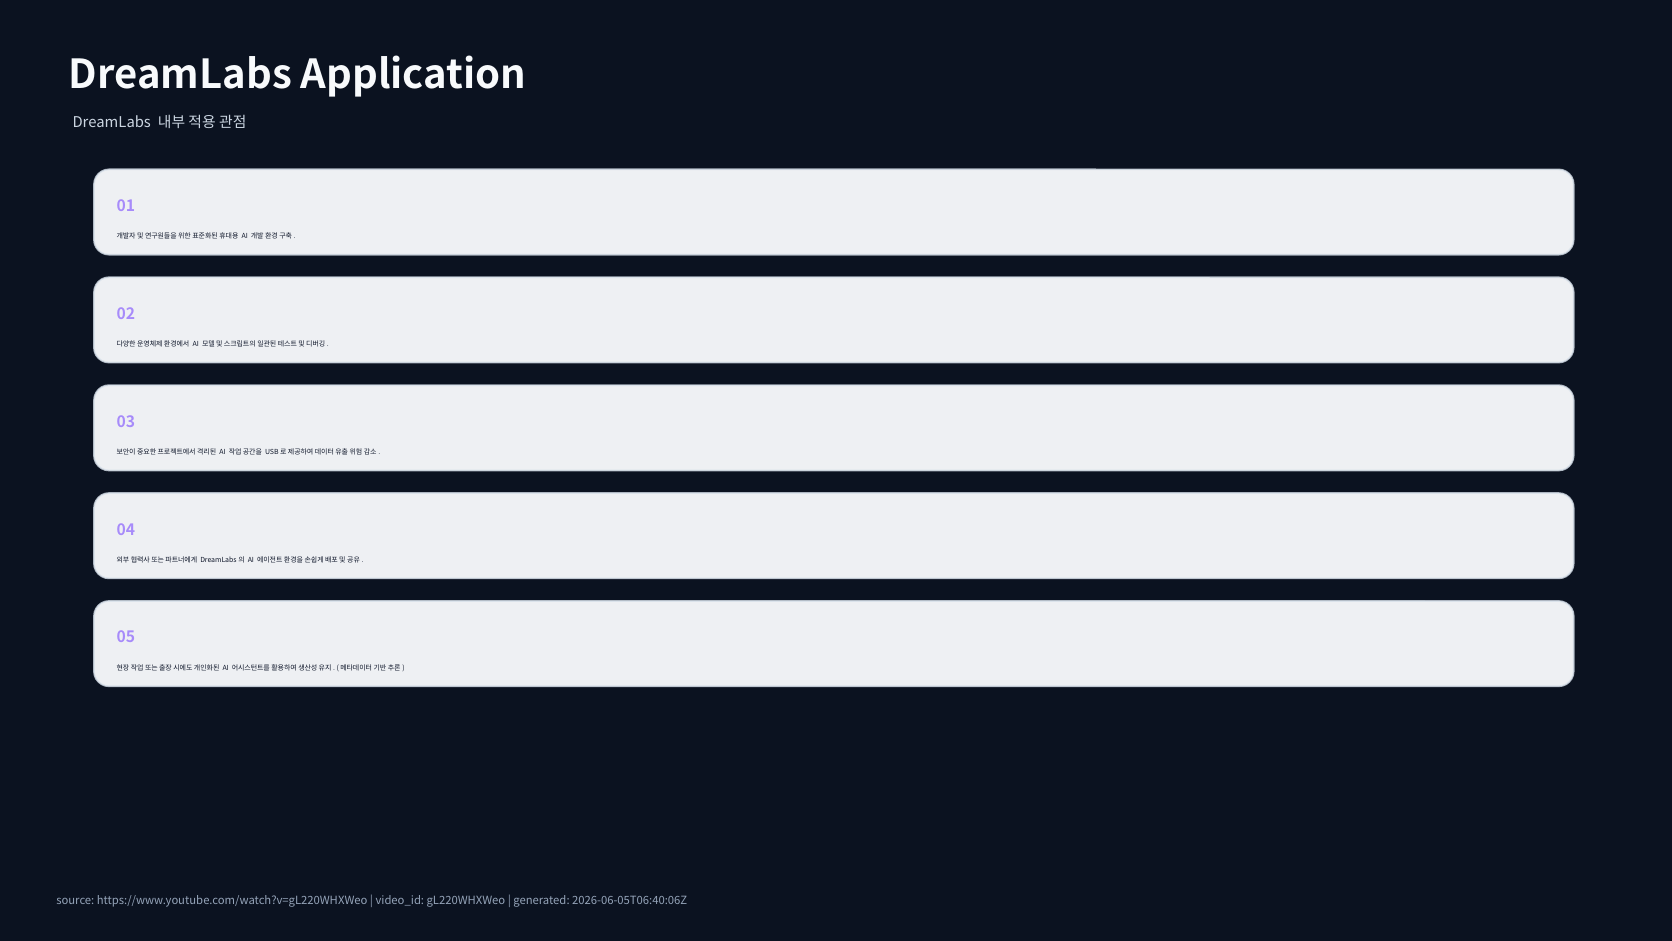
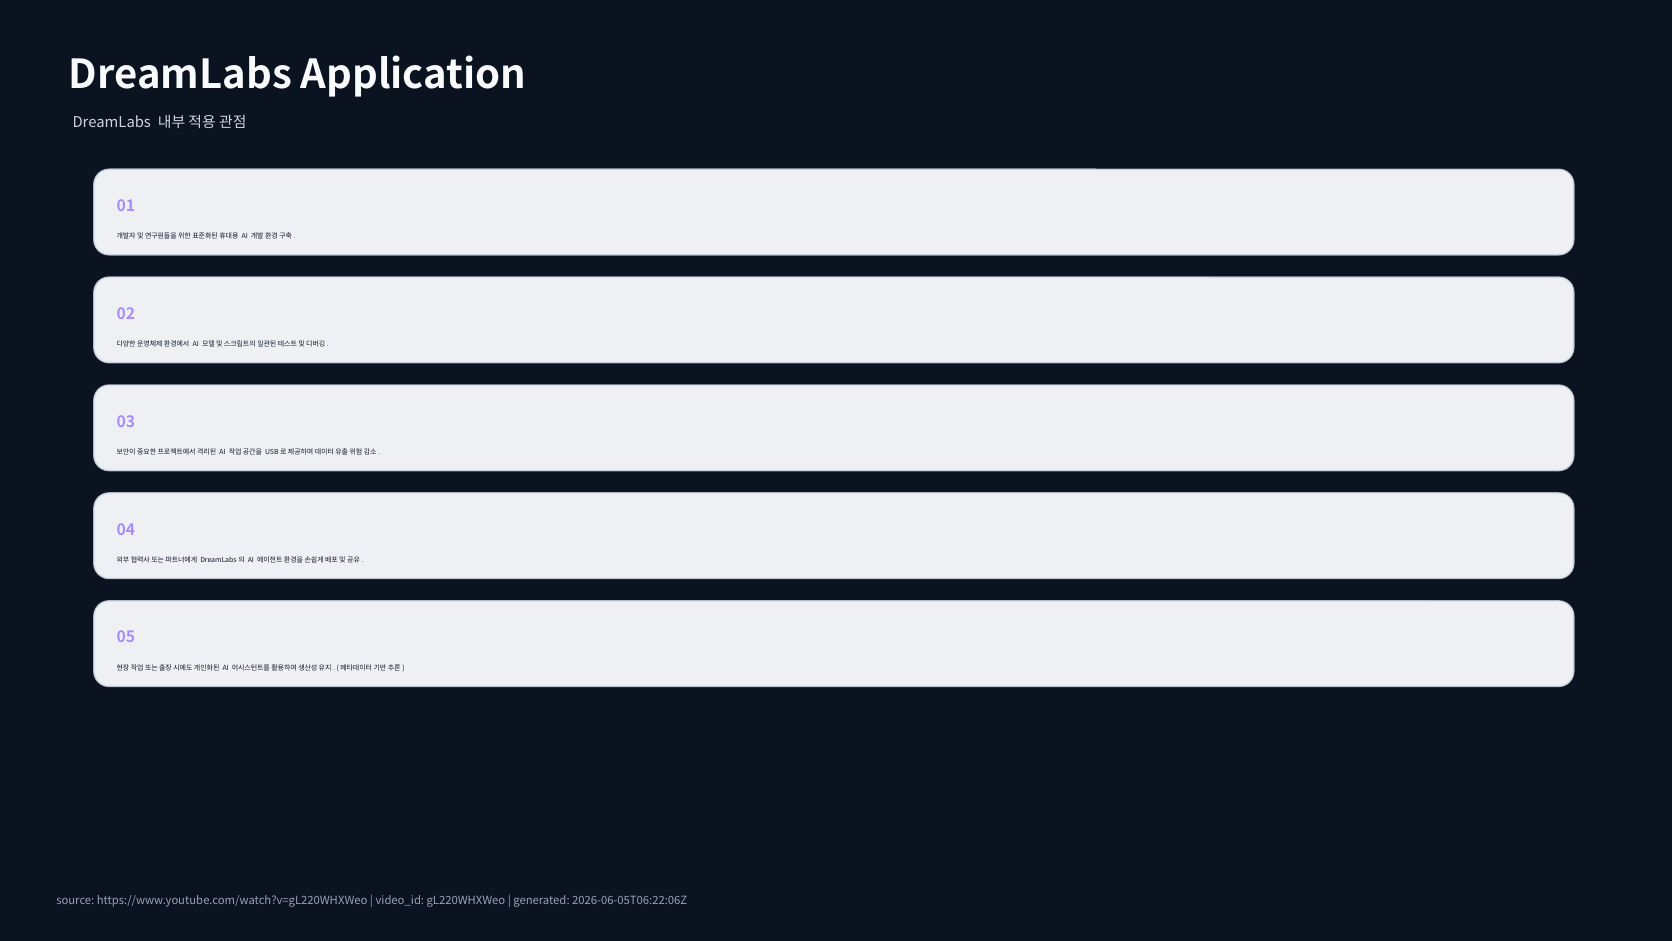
2026-06-05T06:40:06Z: 2026-06-05T06:40:06Z -> 2026-06-05T06:22:06Z
